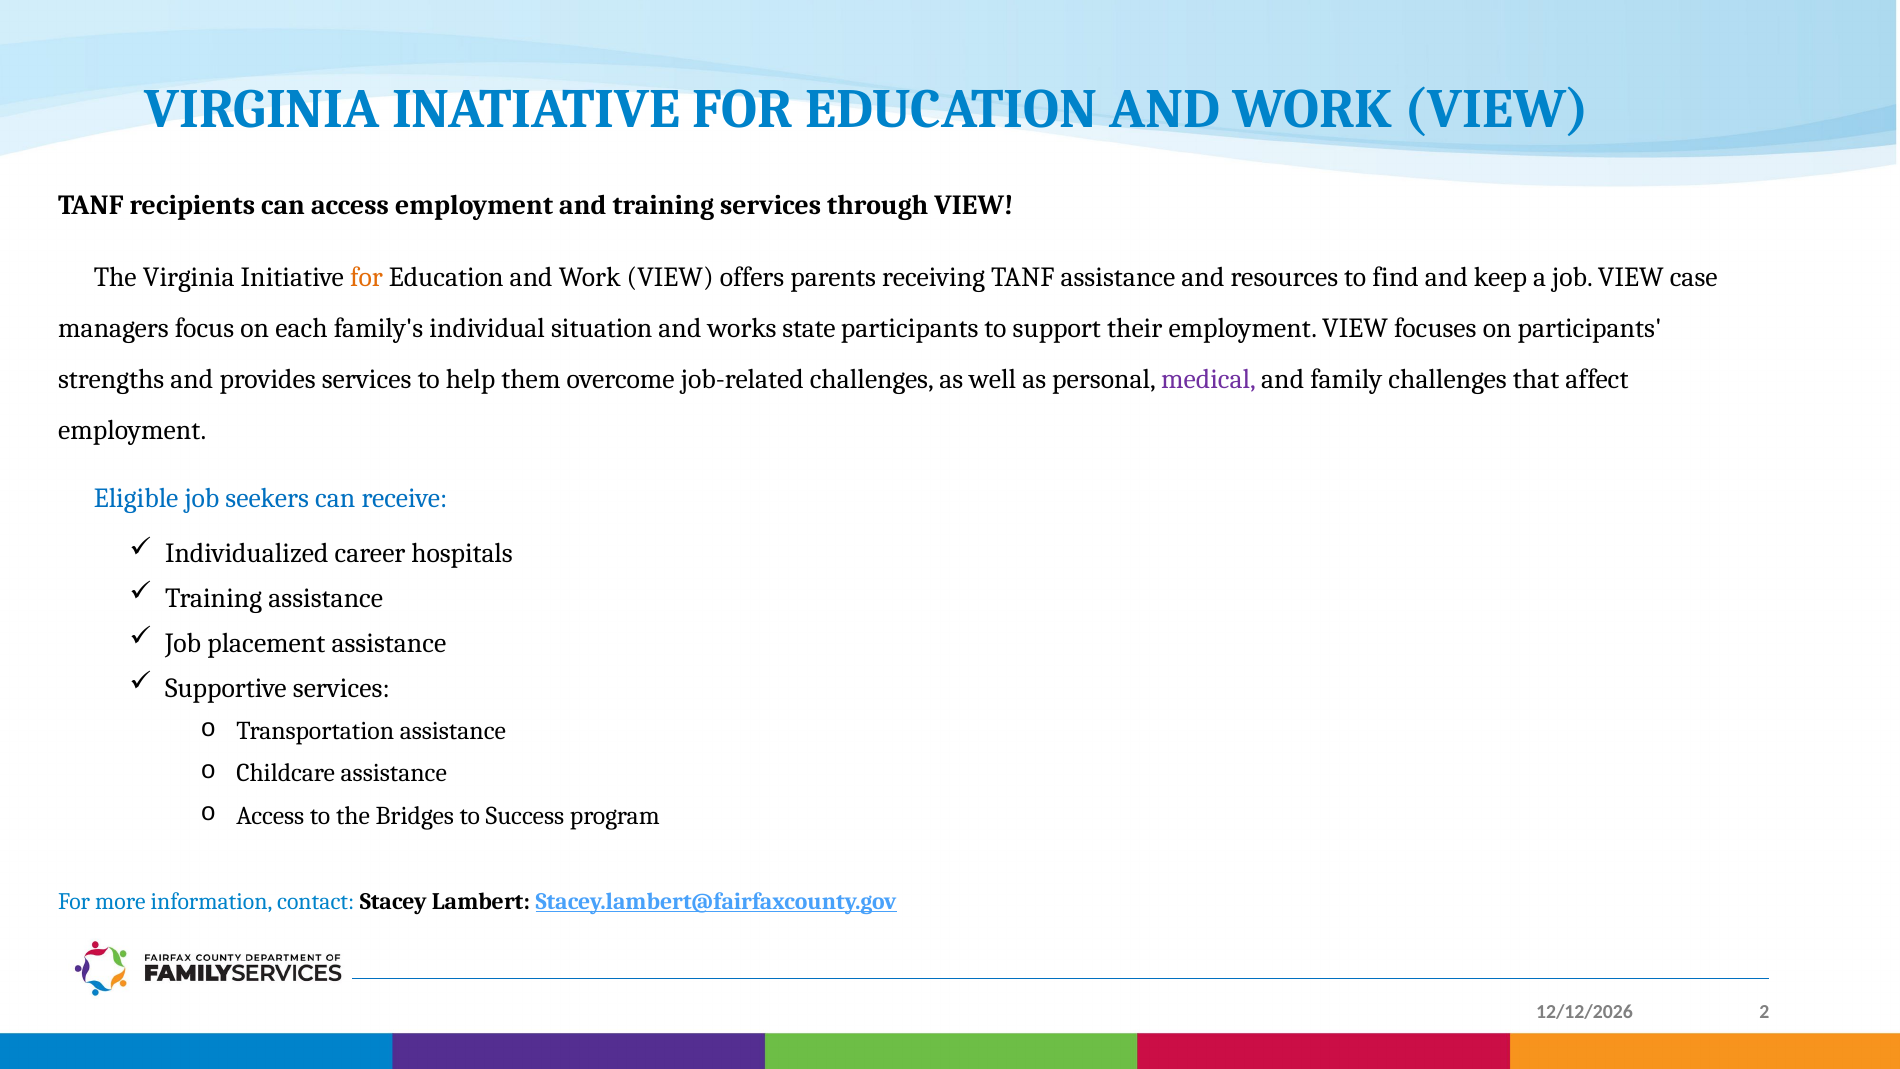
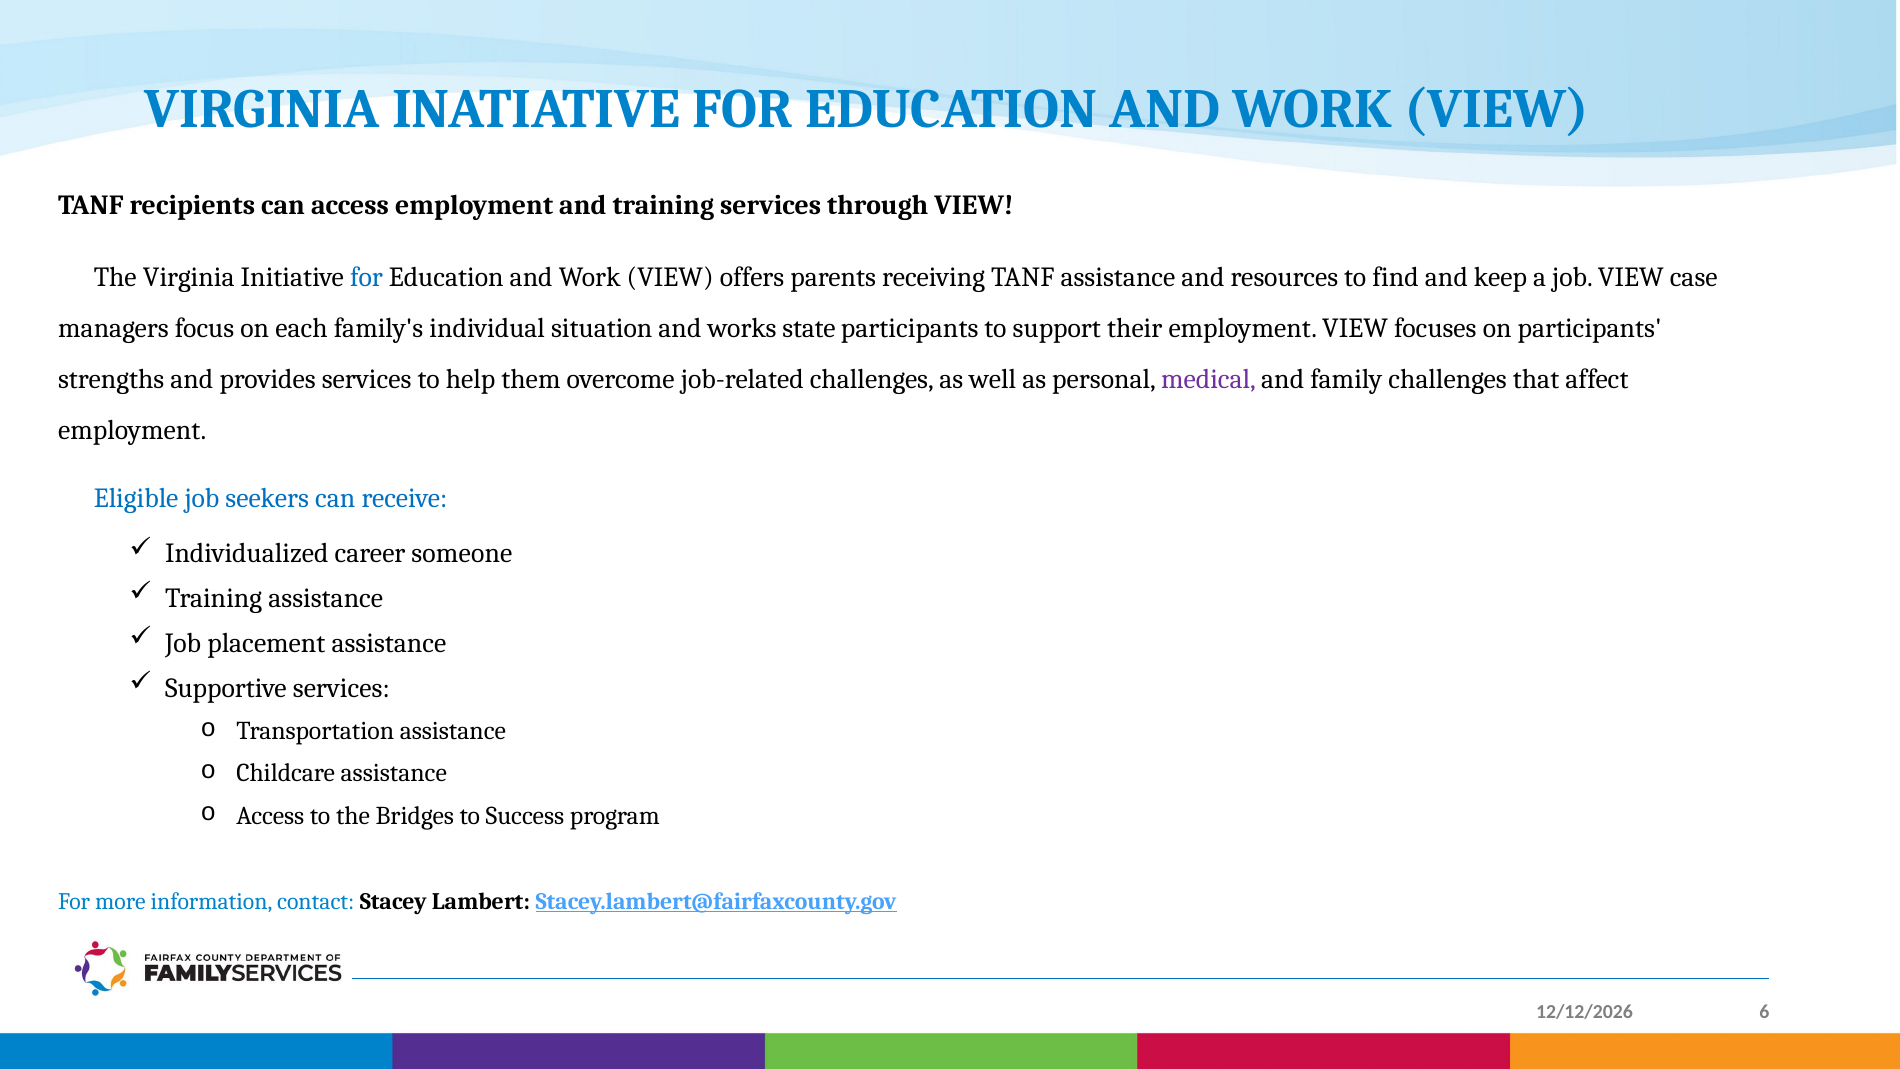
for at (367, 277) colour: orange -> blue
hospitals: hospitals -> someone
2: 2 -> 6
